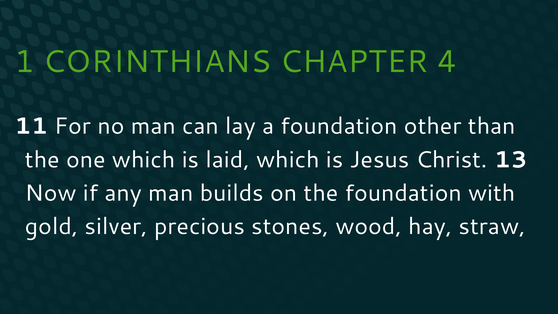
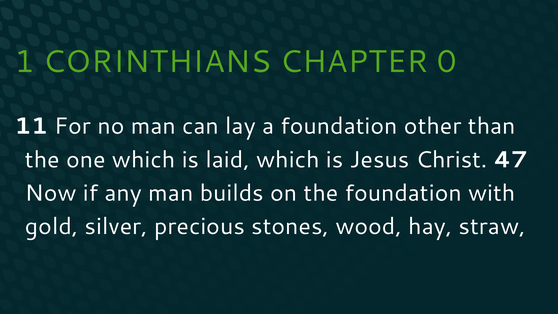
4: 4 -> 0
13: 13 -> 47
